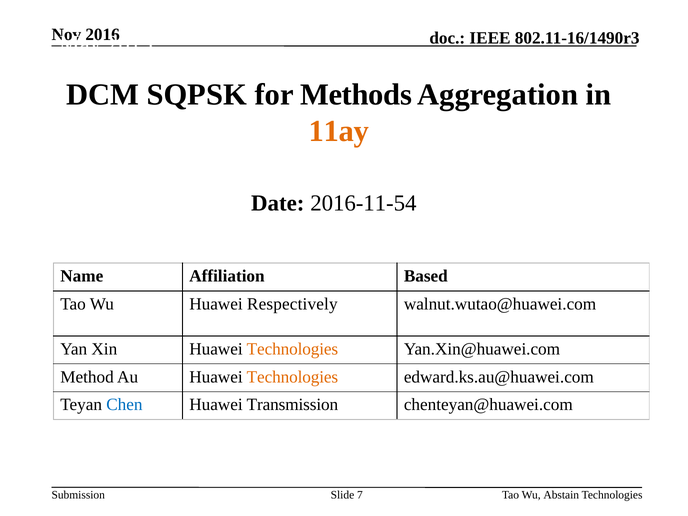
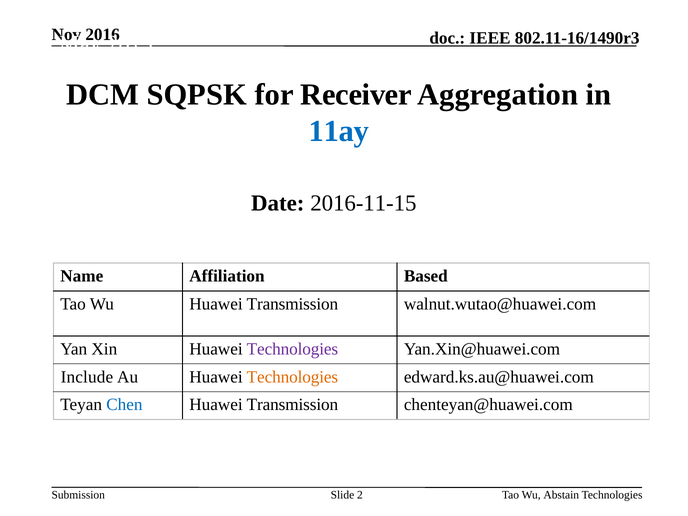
Methods: Methods -> Receiver
11ay colour: orange -> blue
2016-11-54: 2016-11-54 -> 2016-11-15
Wu Huawei Respectively: Respectively -> Transmission
Technologies at (292, 349) colour: orange -> purple
Method: Method -> Include
7: 7 -> 2
